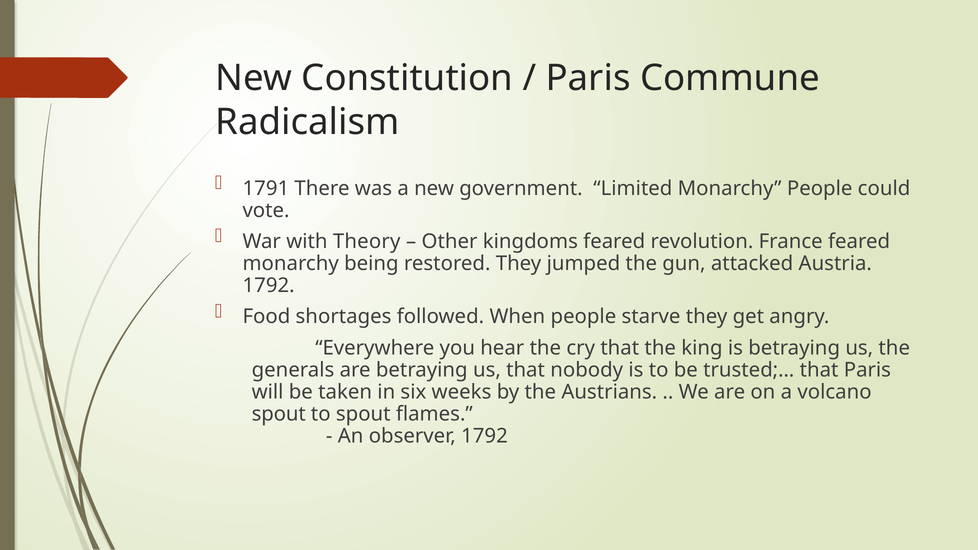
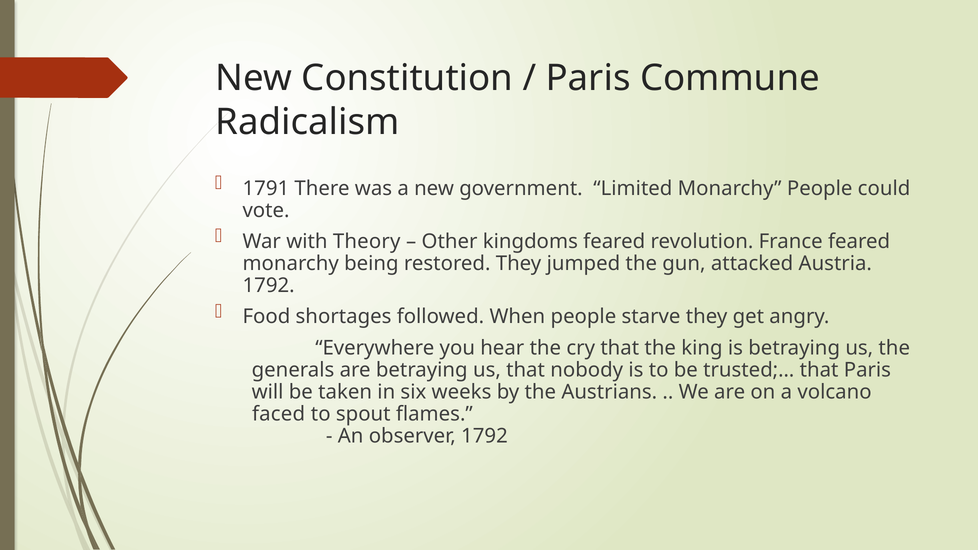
spout at (279, 414): spout -> faced
